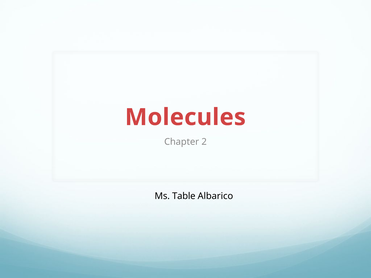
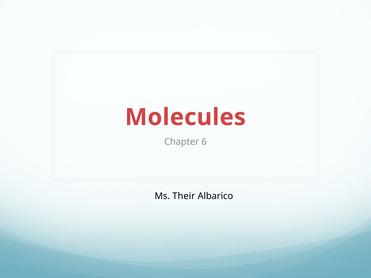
2: 2 -> 6
Table: Table -> Their
